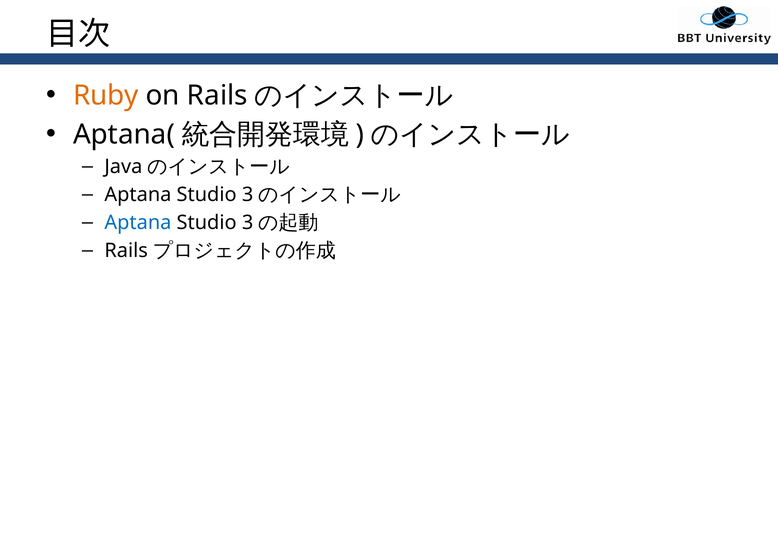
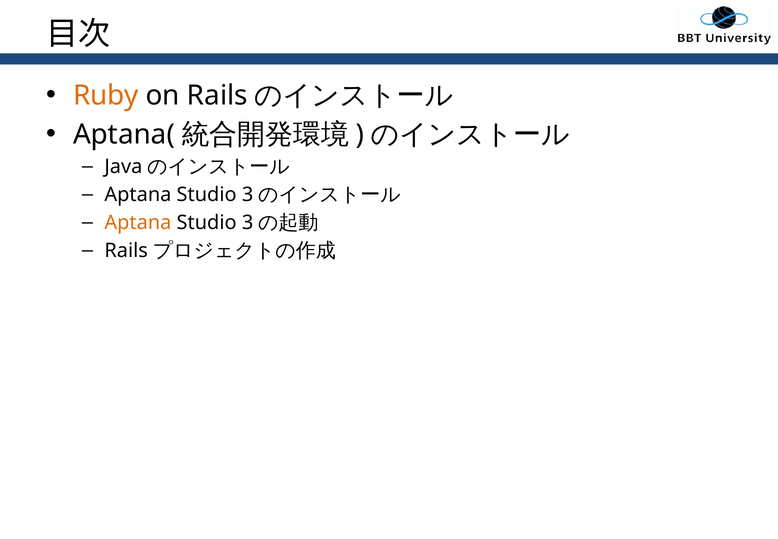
Aptana at (138, 222) colour: blue -> orange
